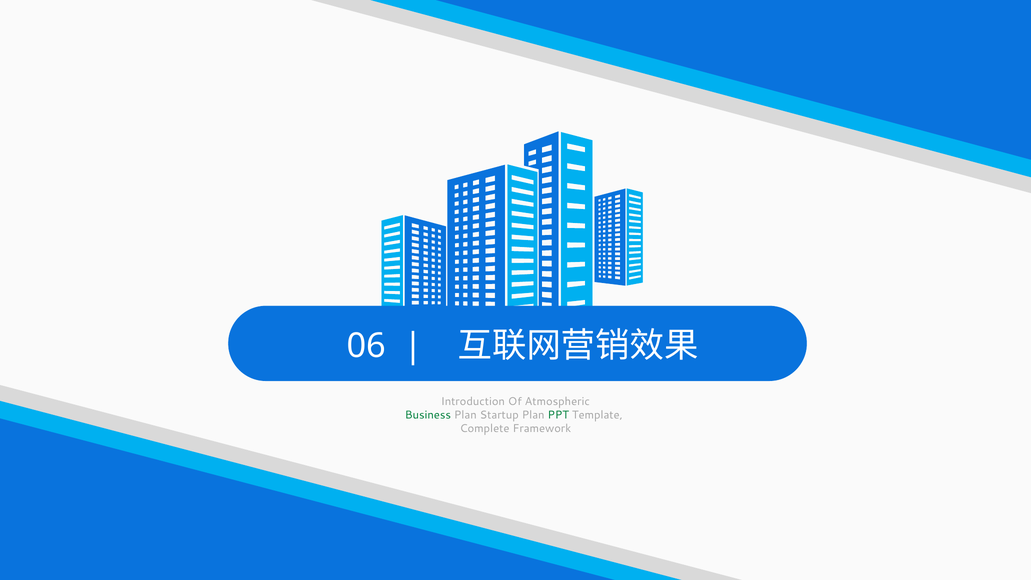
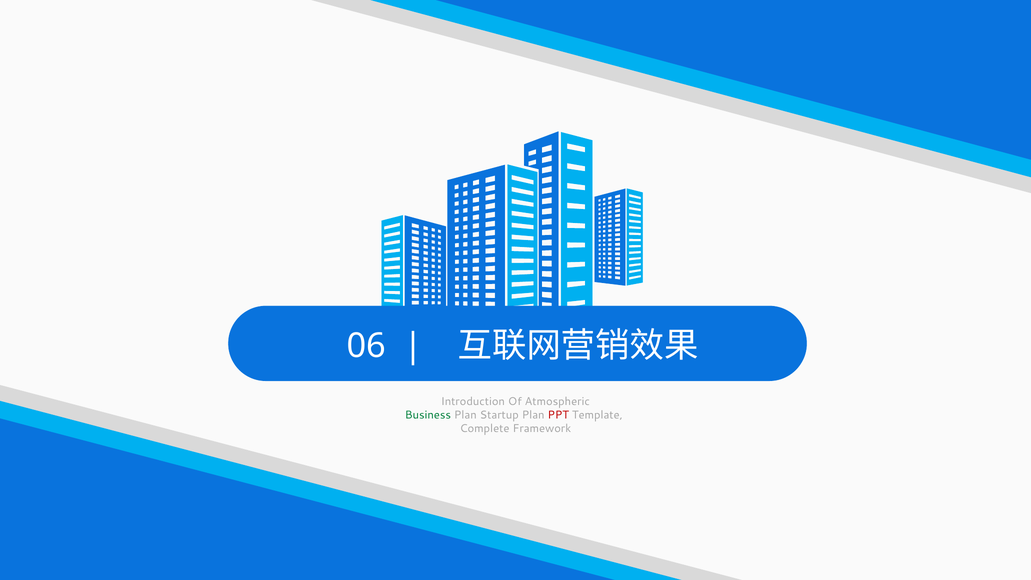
PPT colour: green -> red
